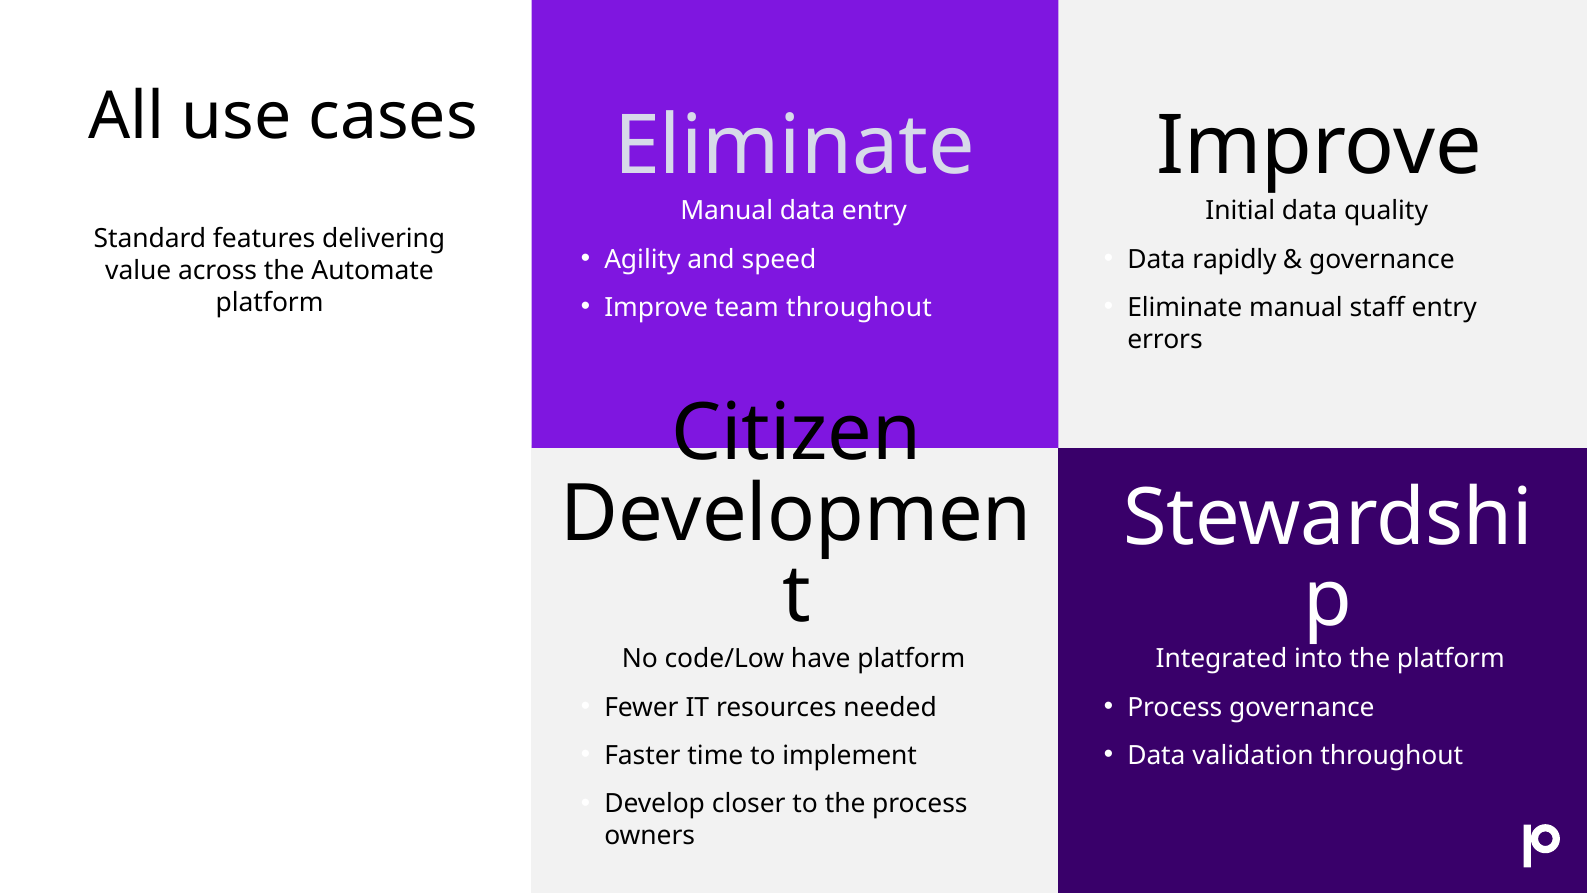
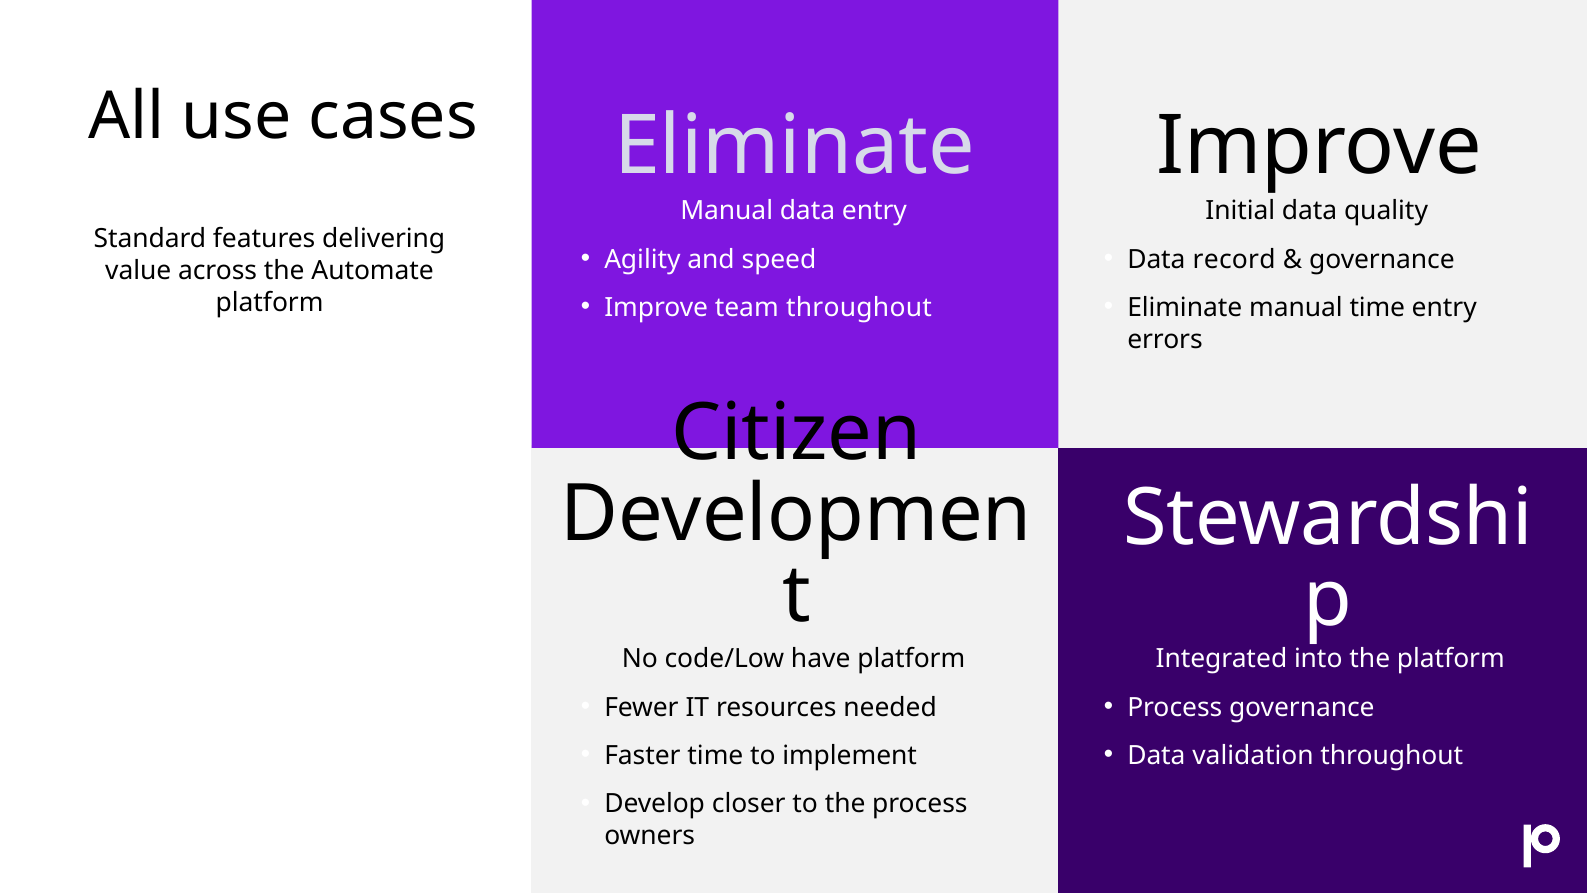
rapidly: rapidly -> record
manual staff: staff -> time
